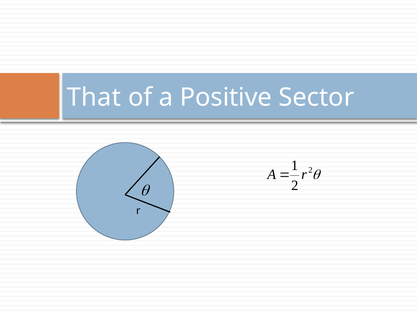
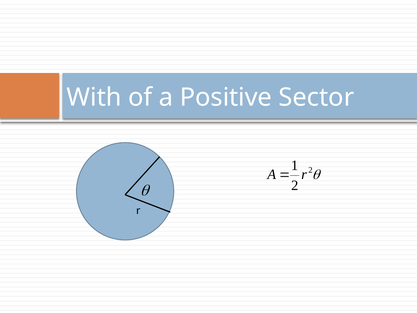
That: That -> With
